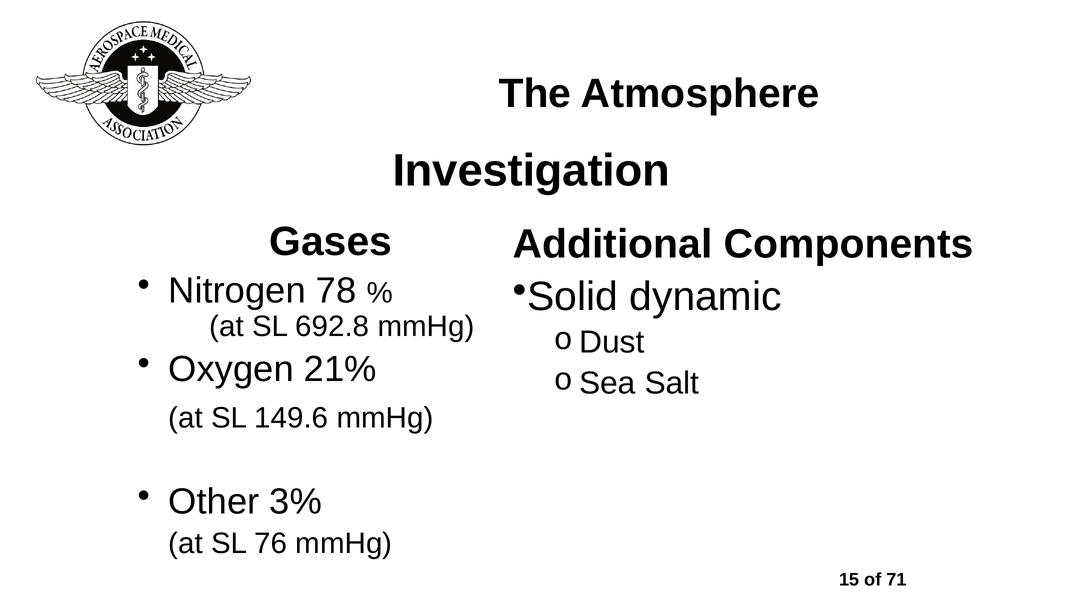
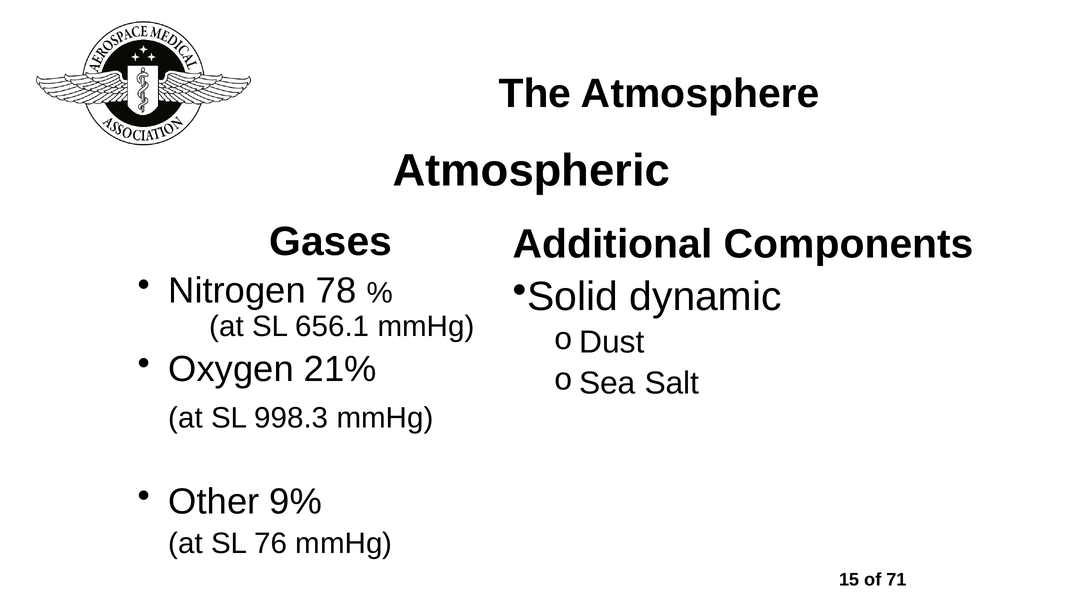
Investigation: Investigation -> Atmospheric
692.8: 692.8 -> 656.1
149.6: 149.6 -> 998.3
3%: 3% -> 9%
